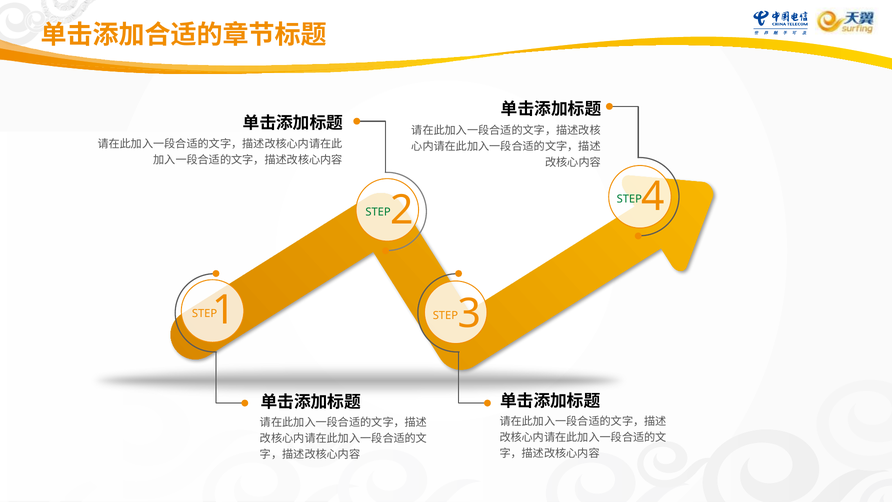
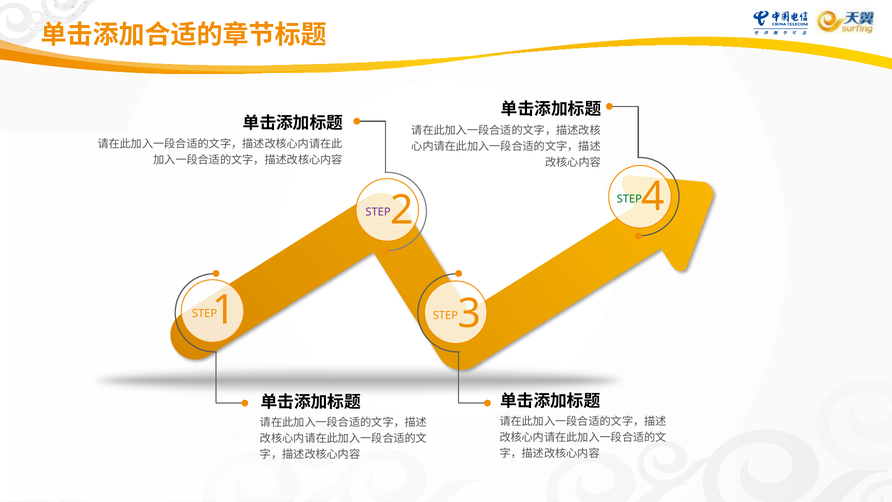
STEP at (378, 212) colour: green -> purple
